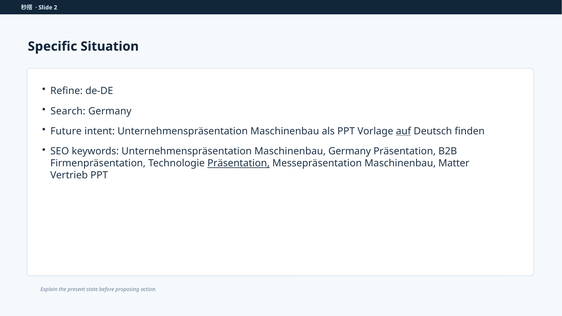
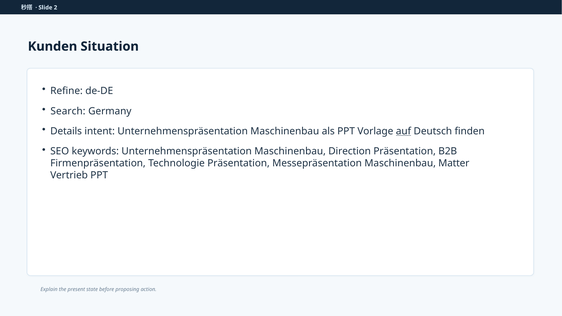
Specific: Specific -> Kunden
Future: Future -> Details
Maschinenbau Germany: Germany -> Direction
Präsentation at (239, 163) underline: present -> none
